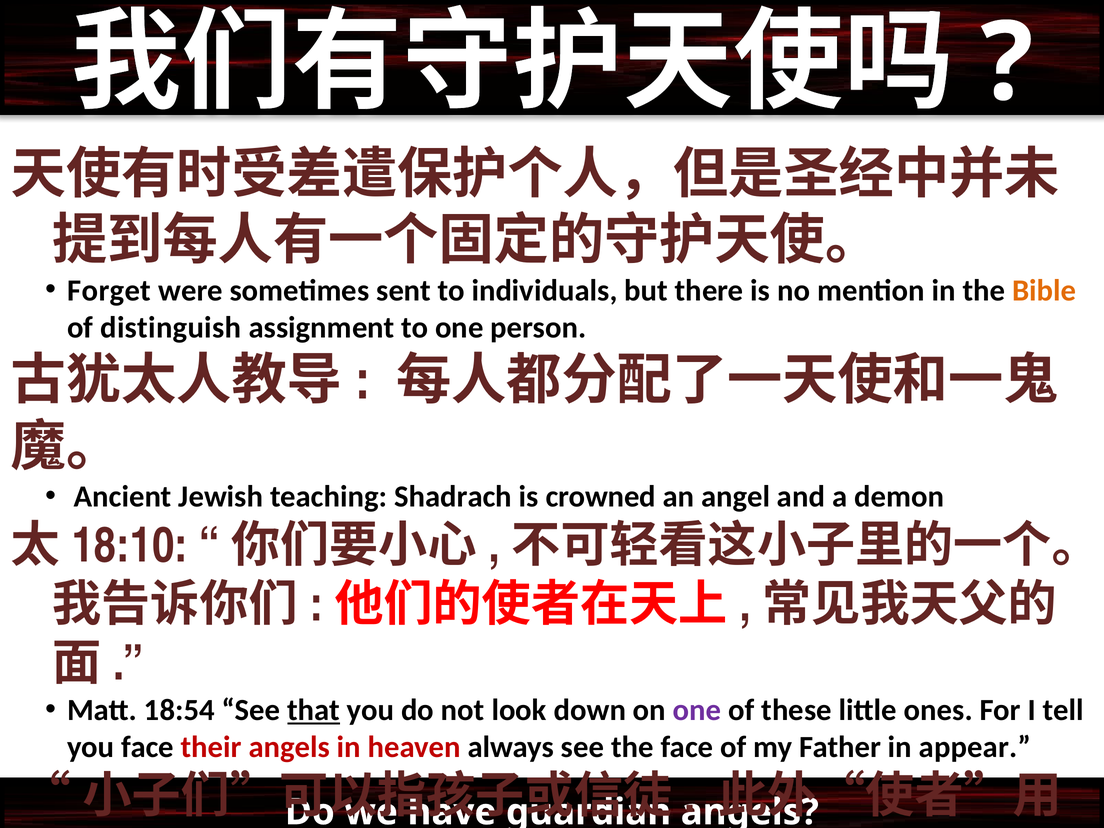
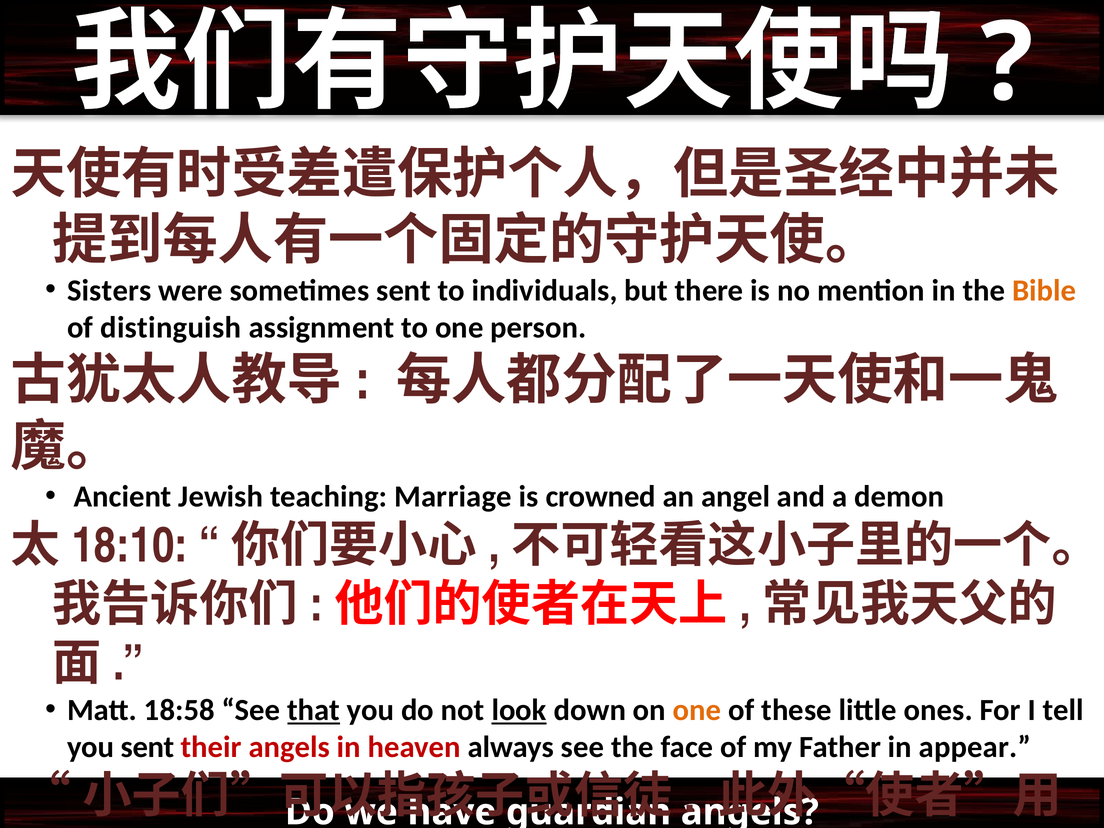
Forget: Forget -> Sisters
Shadrach: Shadrach -> Marriage
18:54: 18:54 -> 18:58
look underline: none -> present
one at (697, 710) colour: purple -> orange
you face: face -> sent
